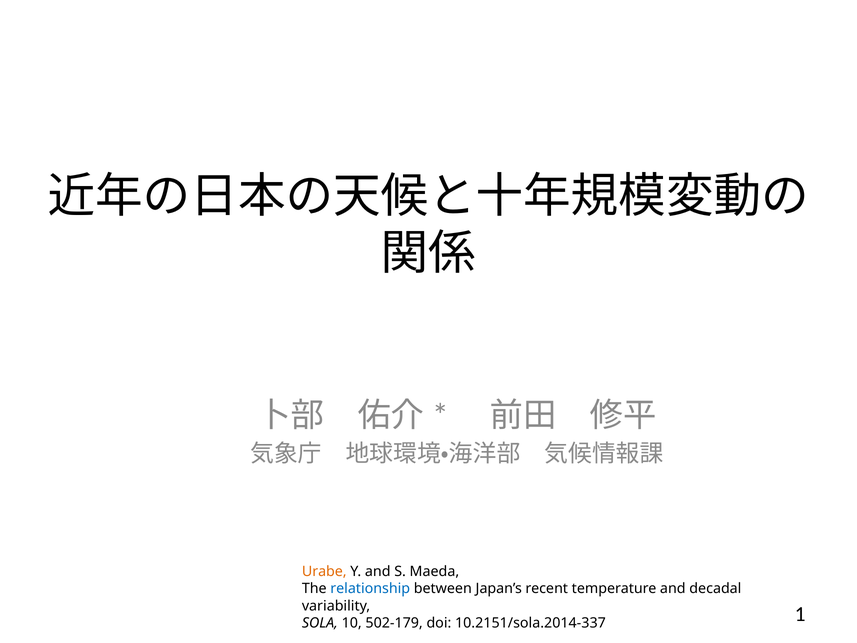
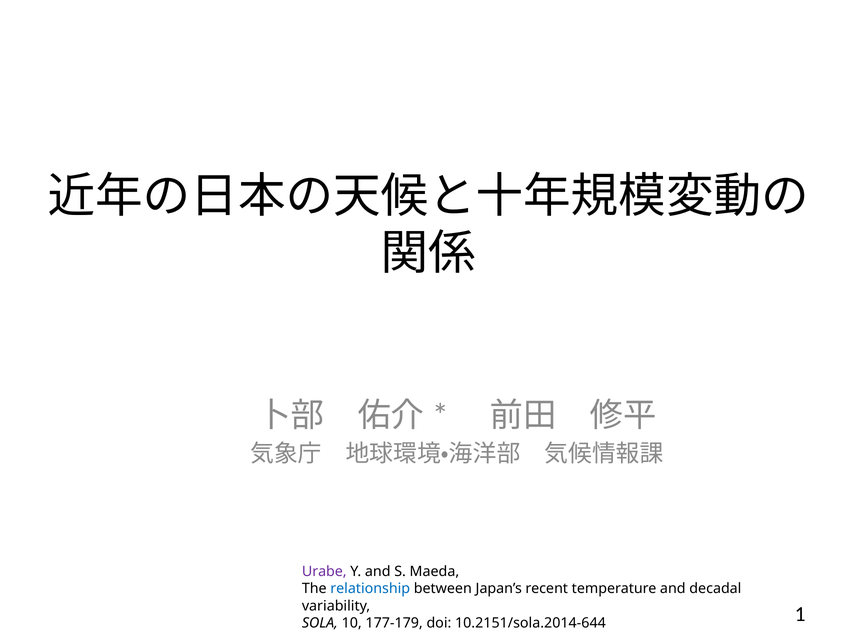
Urabe colour: orange -> purple
502-179: 502-179 -> 177-179
10.2151/sola.2014-337: 10.2151/sola.2014-337 -> 10.2151/sola.2014-644
